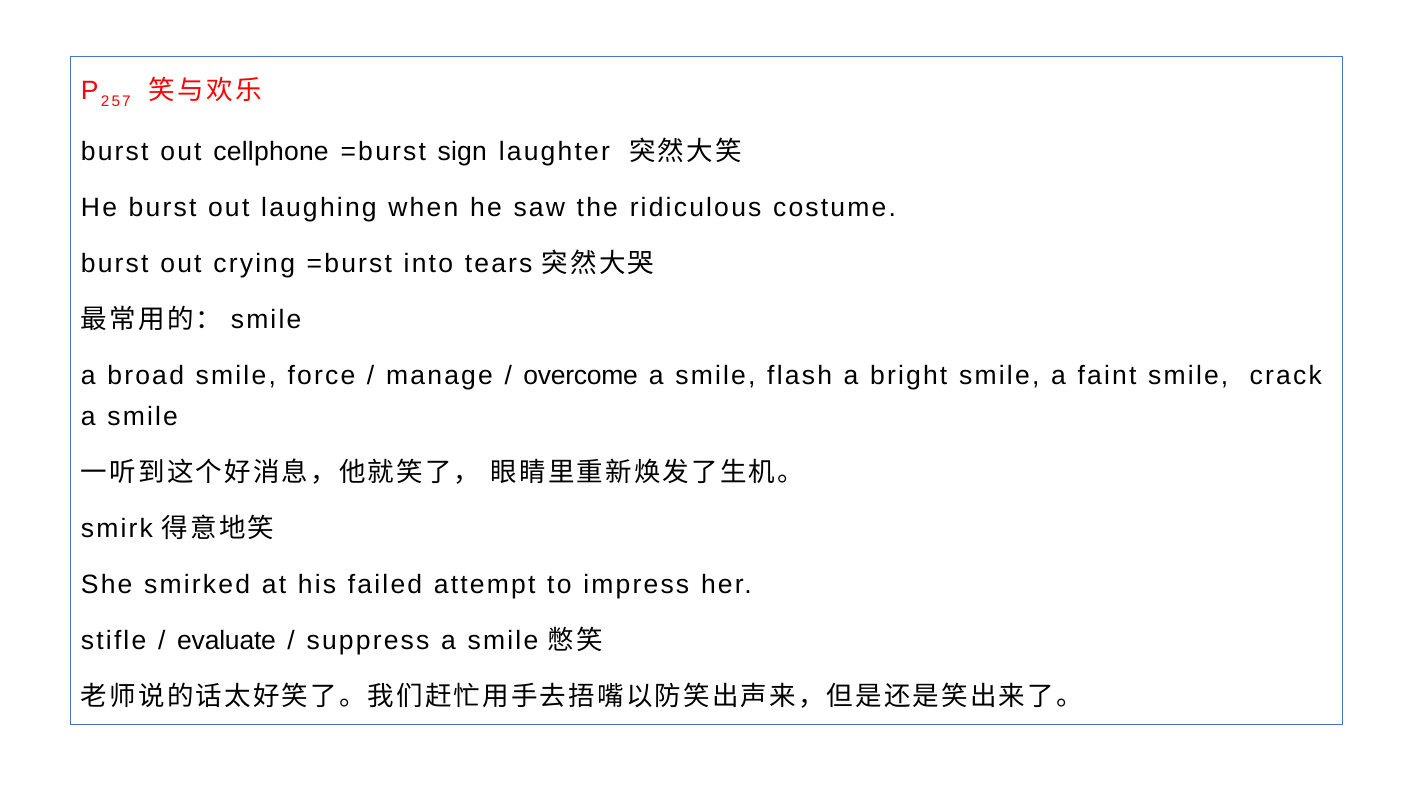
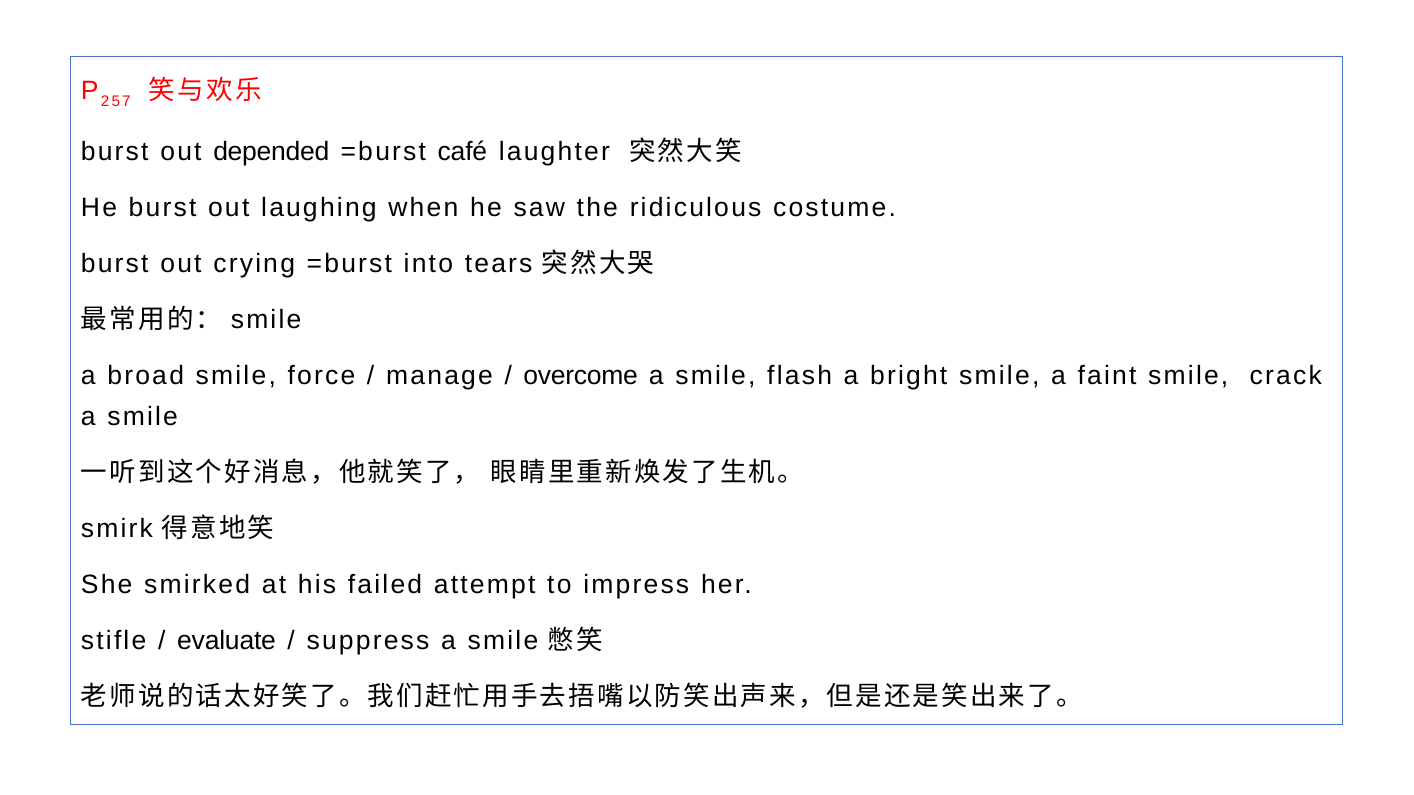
cellphone: cellphone -> depended
sign: sign -> café
